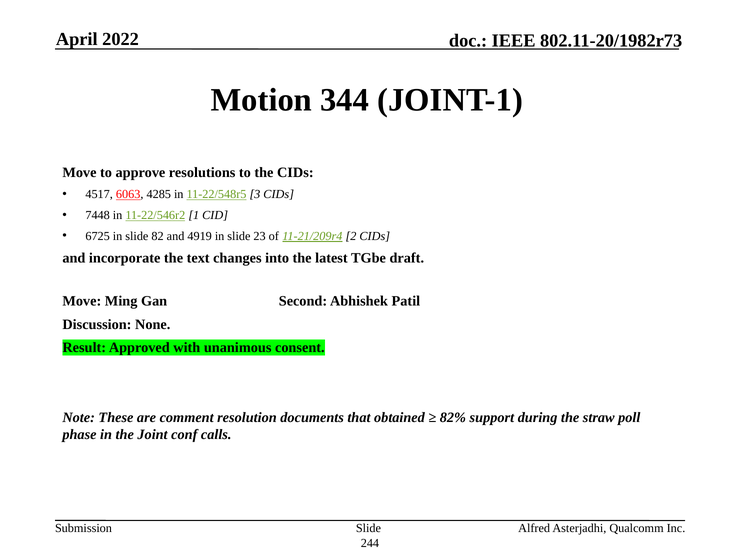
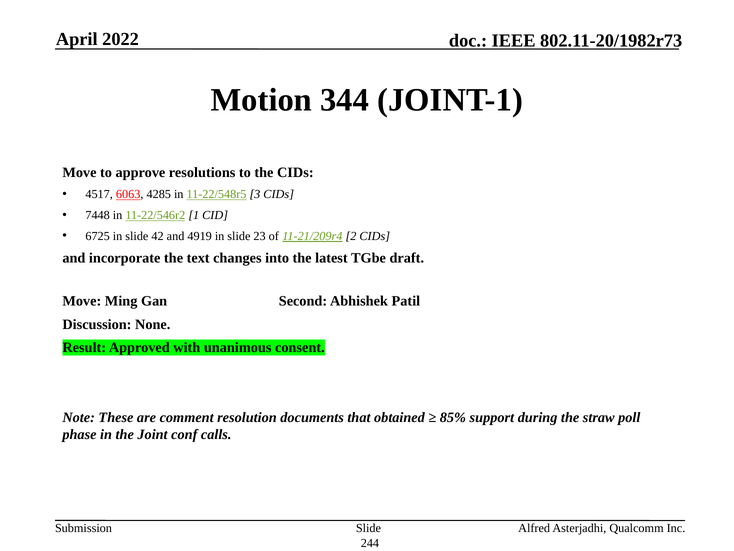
82: 82 -> 42
82%: 82% -> 85%
